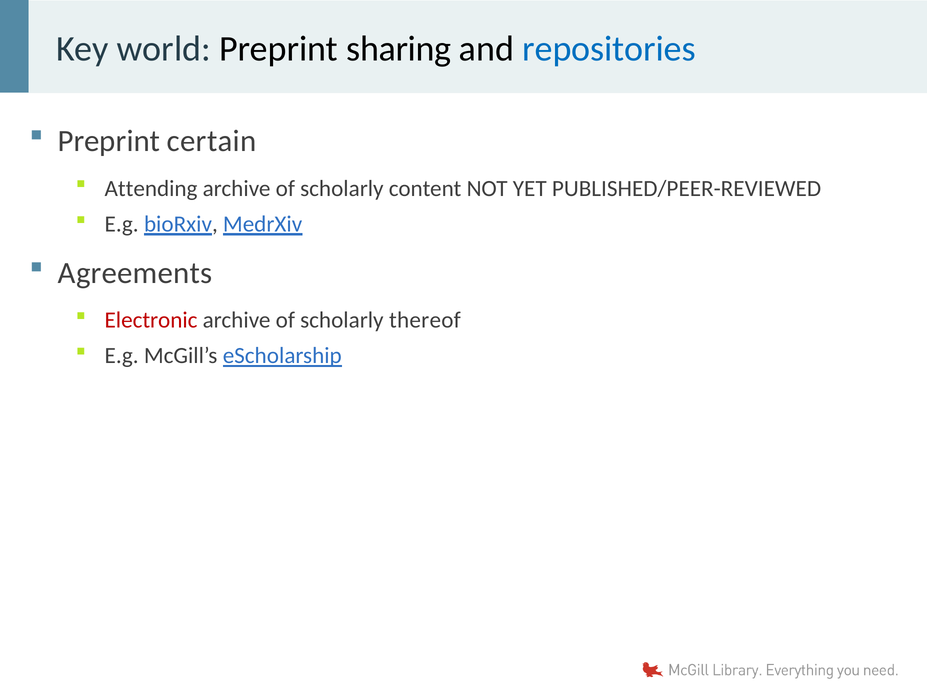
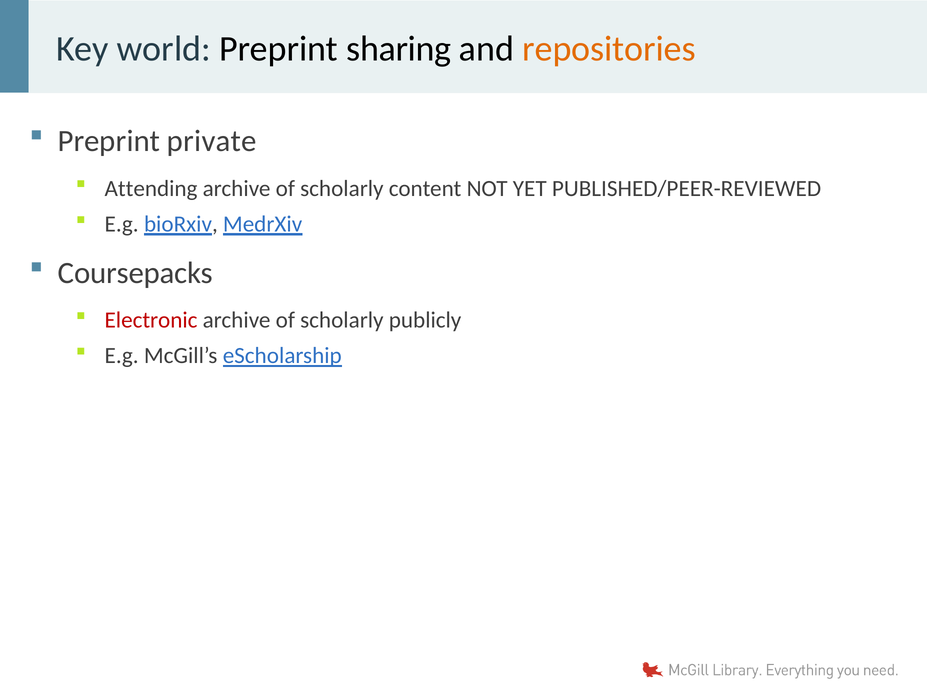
repositories colour: blue -> orange
certain: certain -> private
Agreements: Agreements -> Coursepacks
thereof: thereof -> publicly
